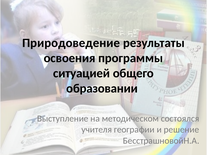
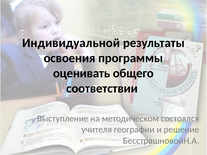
Природоведение: Природоведение -> Индивидуальной
ситуацией: ситуацией -> оценивать
образовании: образовании -> соответствии
